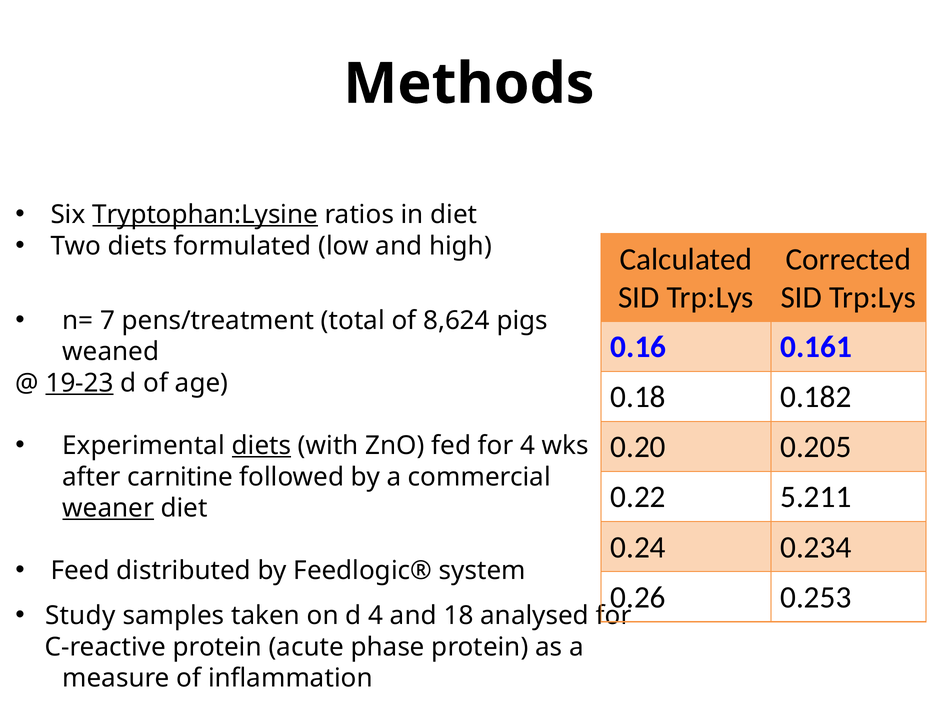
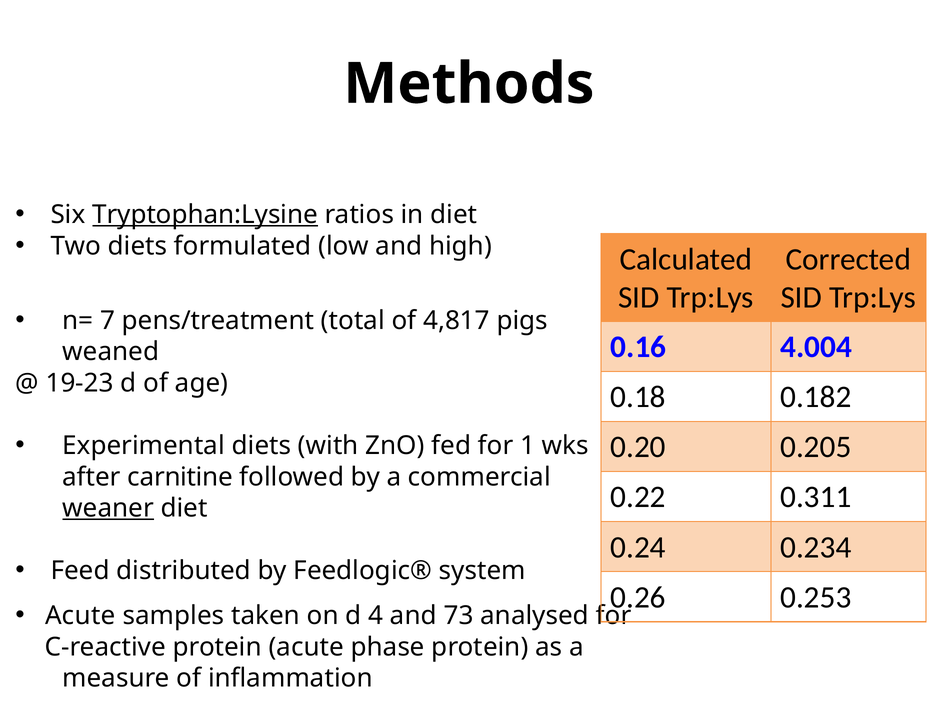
8,624: 8,624 -> 4,817
0.161: 0.161 -> 4.004
19-23 underline: present -> none
diets at (261, 445) underline: present -> none
for 4: 4 -> 1
5.211: 5.211 -> 0.311
Study at (80, 615): Study -> Acute
18: 18 -> 73
